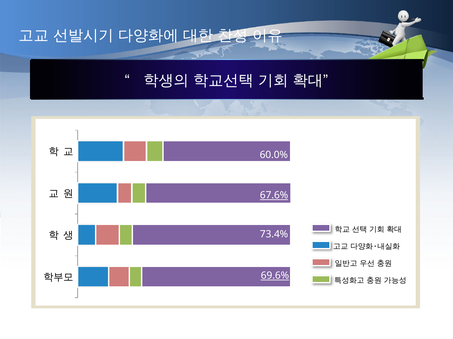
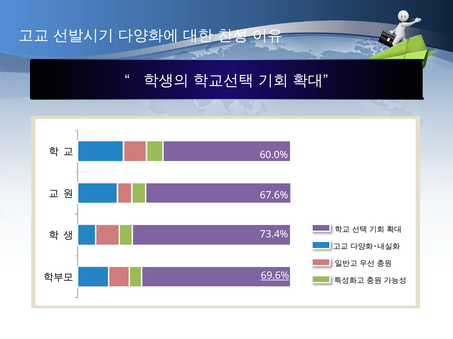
67.6% underline: present -> none
